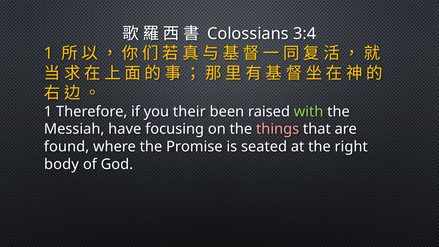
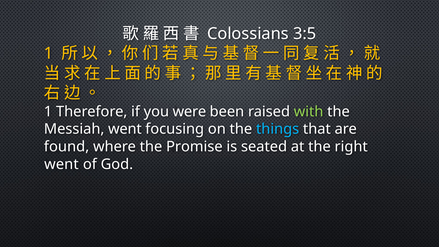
3:4: 3:4 -> 3:5
their: their -> were
Messiah have: have -> went
things colour: pink -> light blue
body at (61, 164): body -> went
